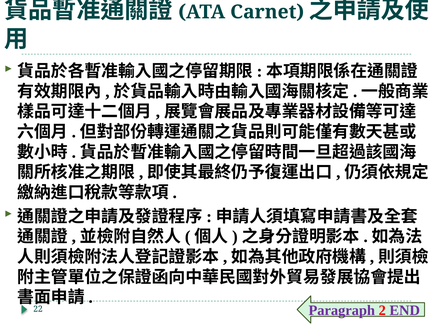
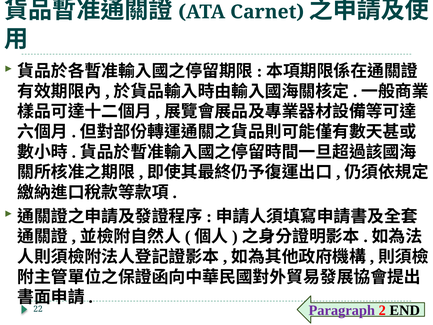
END colour: purple -> black
